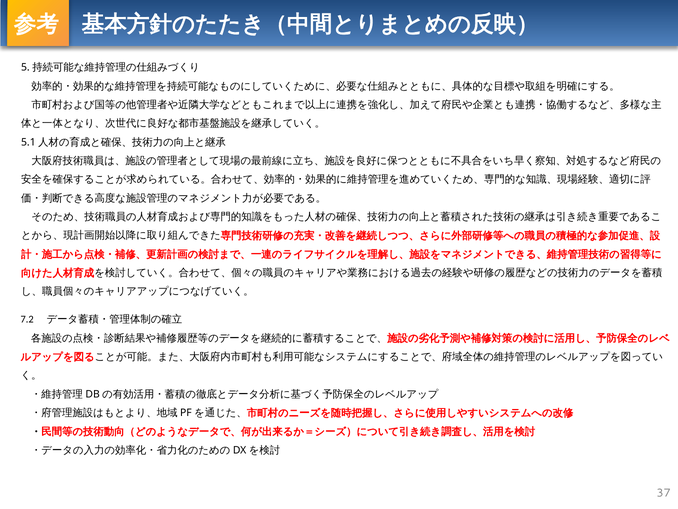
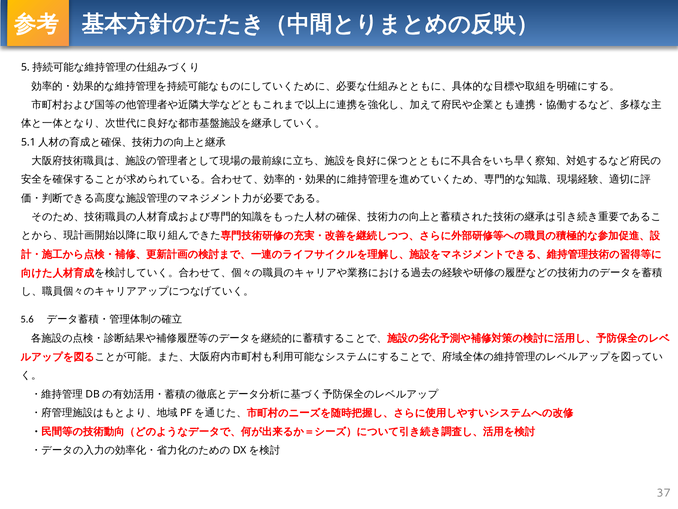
7.2: 7.2 -> 5.6
